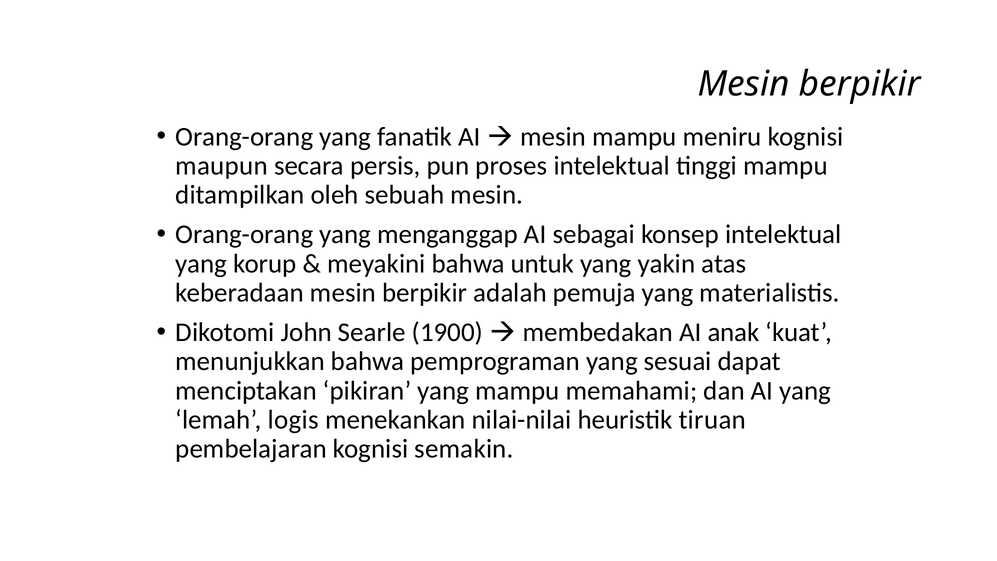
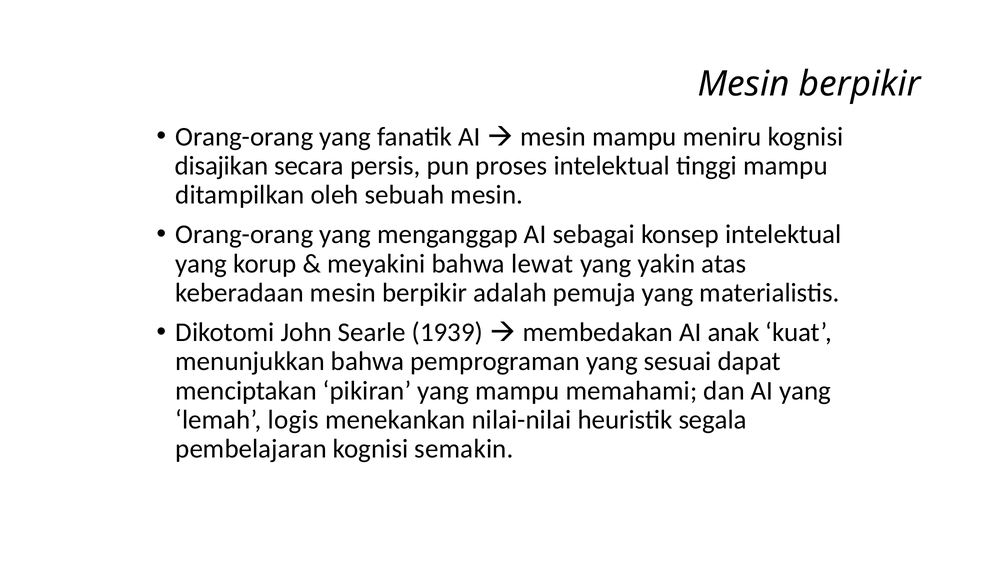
maupun: maupun -> disajikan
untuk: untuk -> lewat
1900: 1900 -> 1939
tiruan: tiruan -> segala
